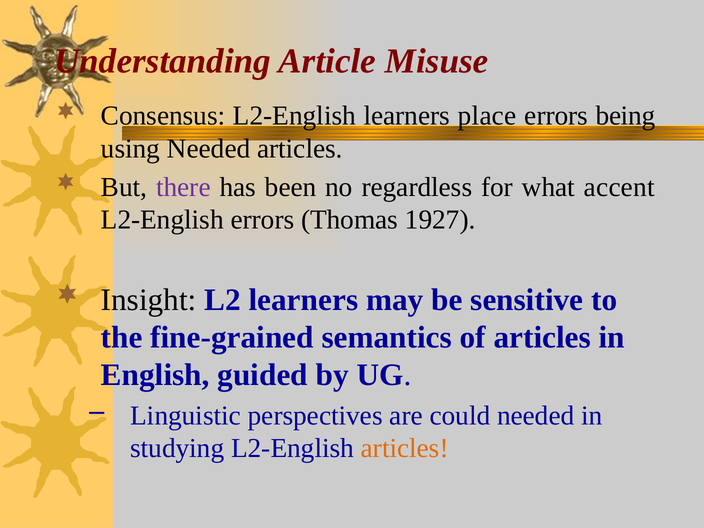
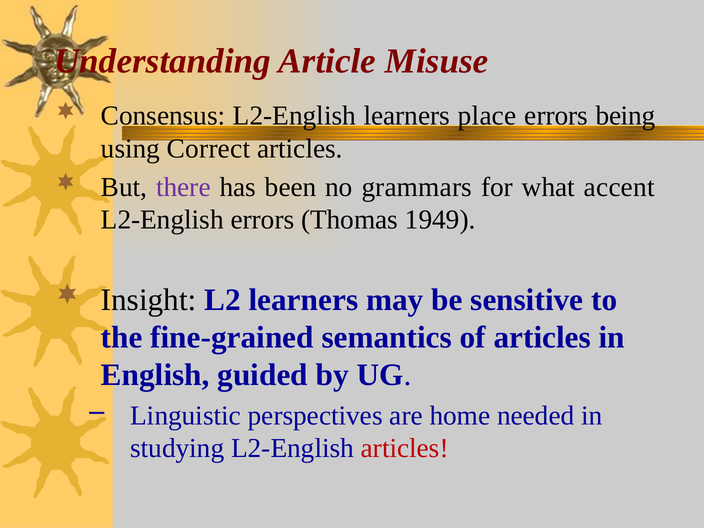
using Needed: Needed -> Correct
regardless: regardless -> grammars
1927: 1927 -> 1949
could: could -> home
articles at (405, 448) colour: orange -> red
